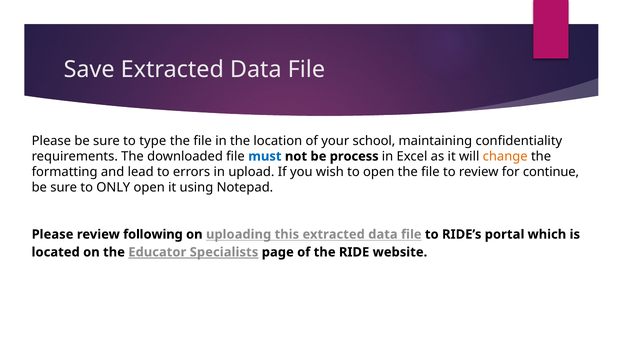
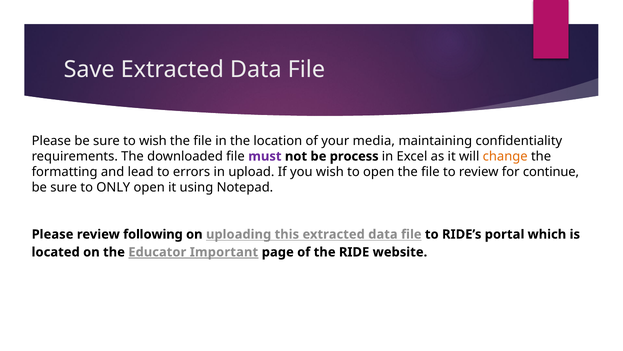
to type: type -> wish
school: school -> media
must colour: blue -> purple
Specialists: Specialists -> Important
